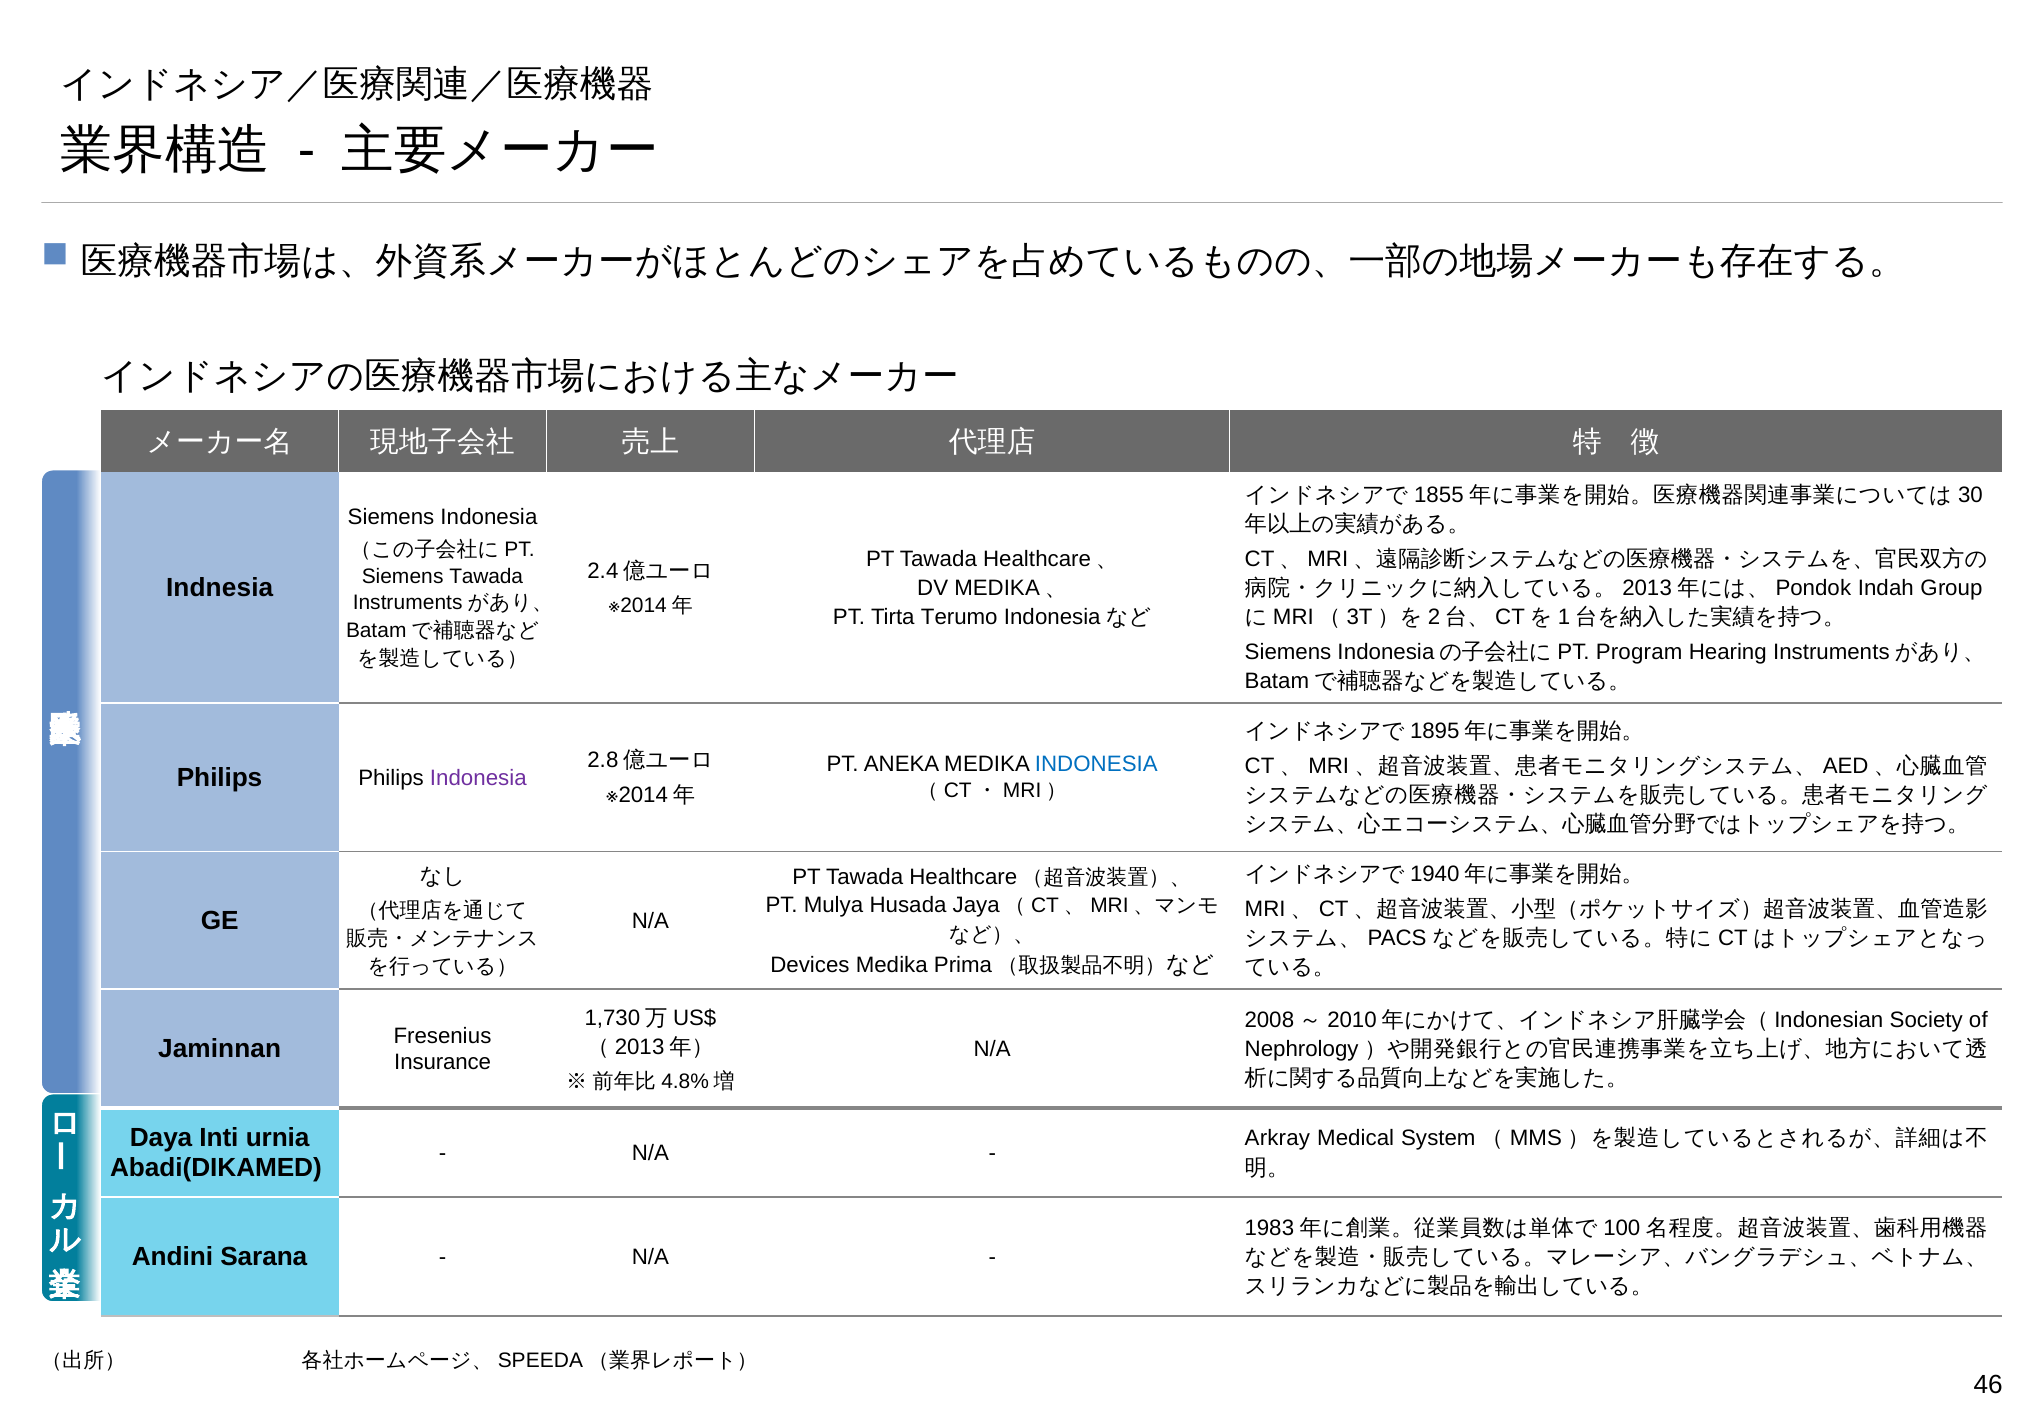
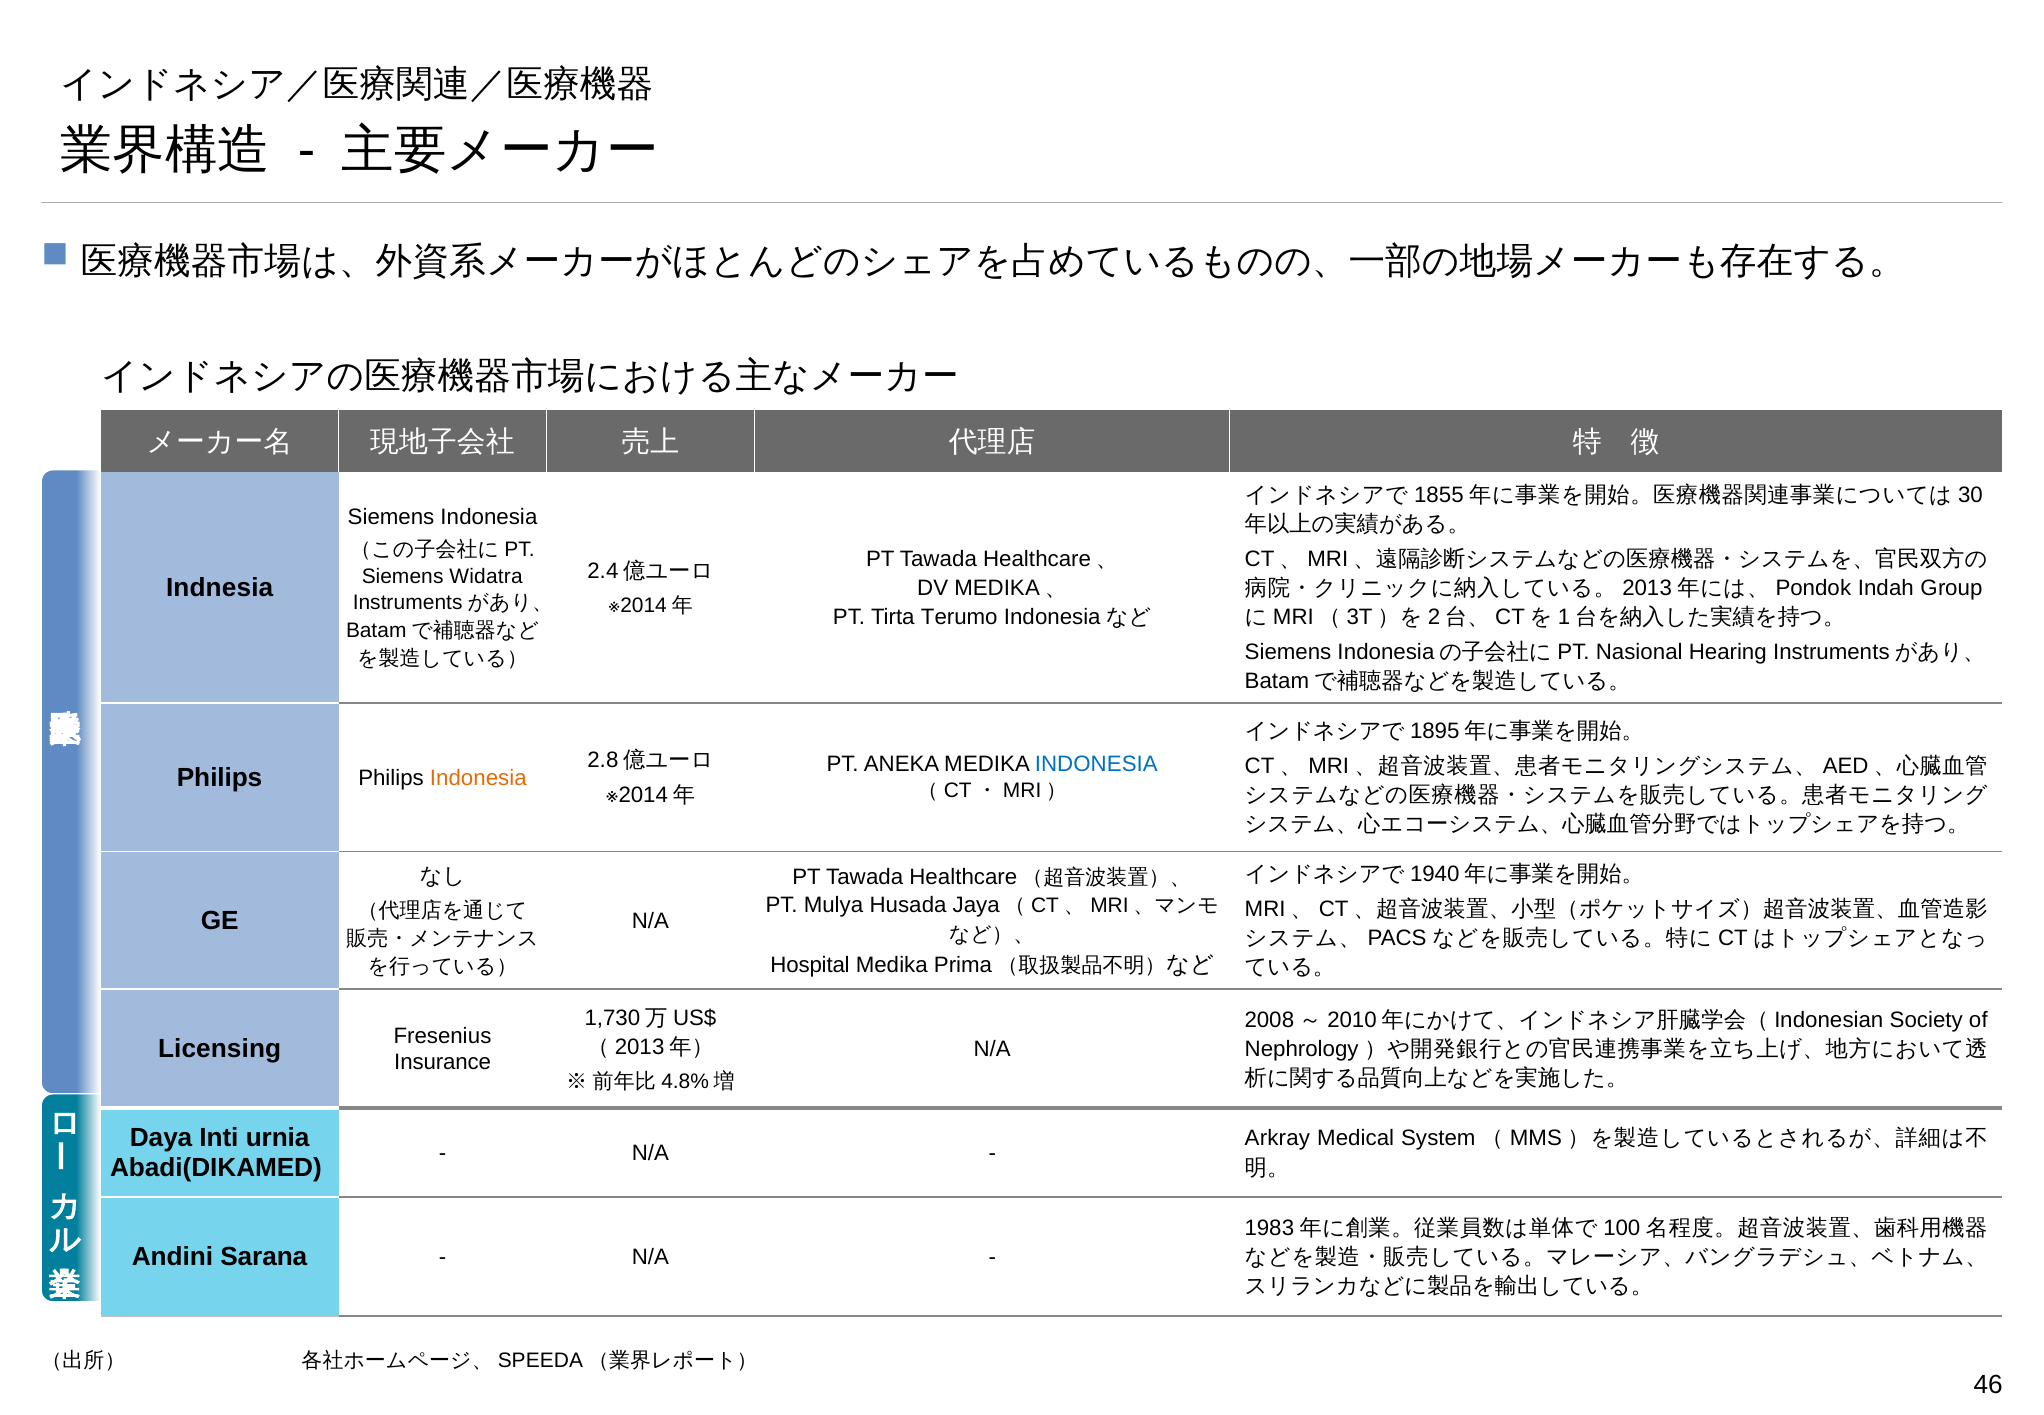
Siemens Tawada: Tawada -> Widatra
Program: Program -> Nasional
Indonesia at (478, 778) colour: purple -> orange
Devices: Devices -> Hospital
Jaminnan: Jaminnan -> Licensing
